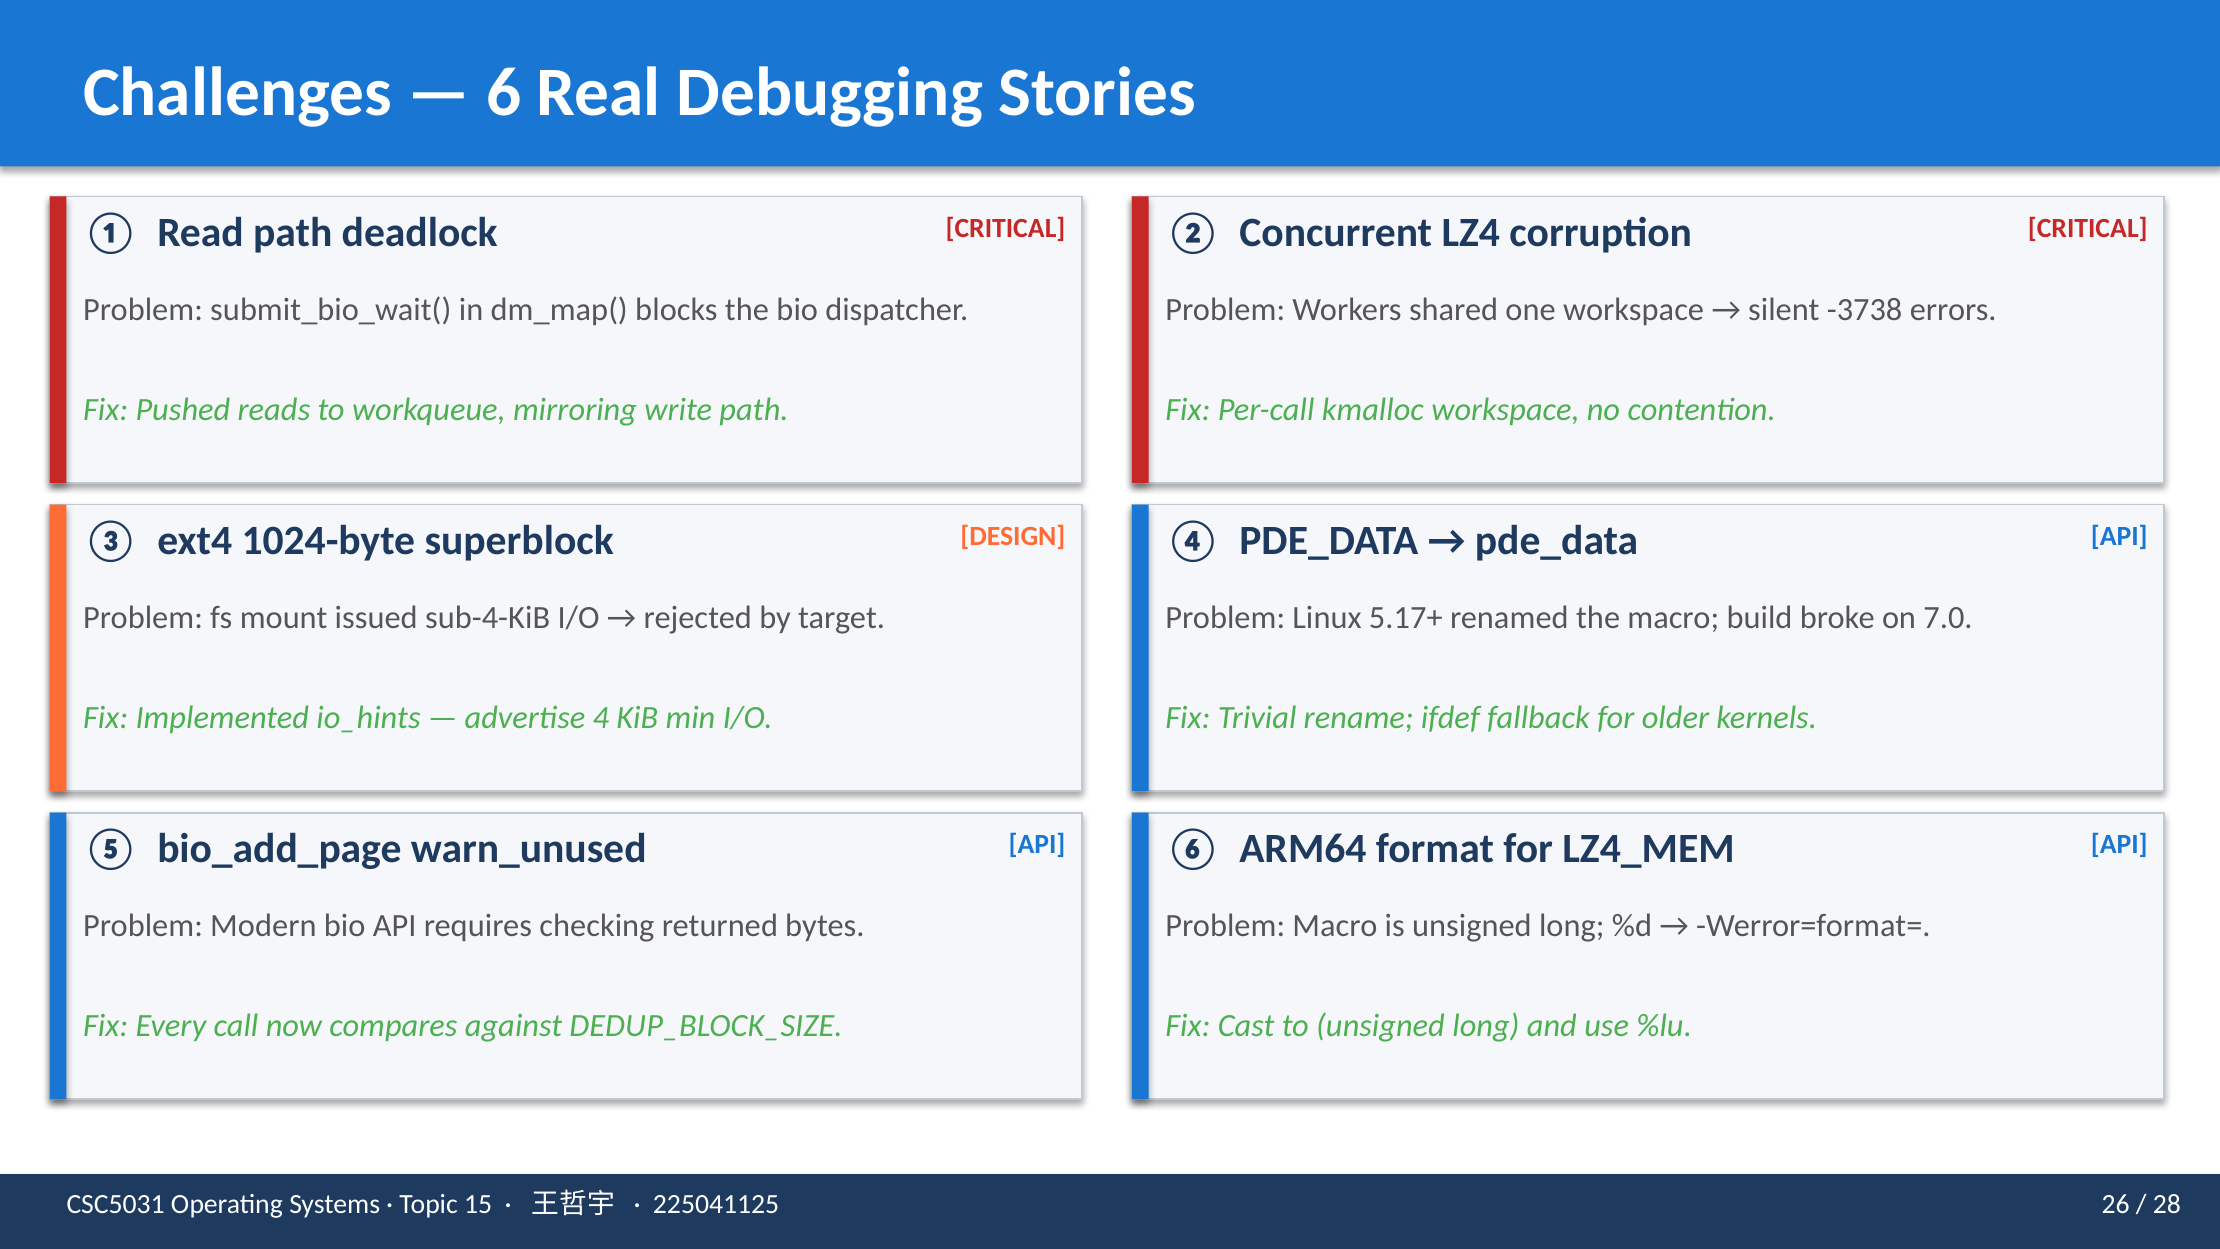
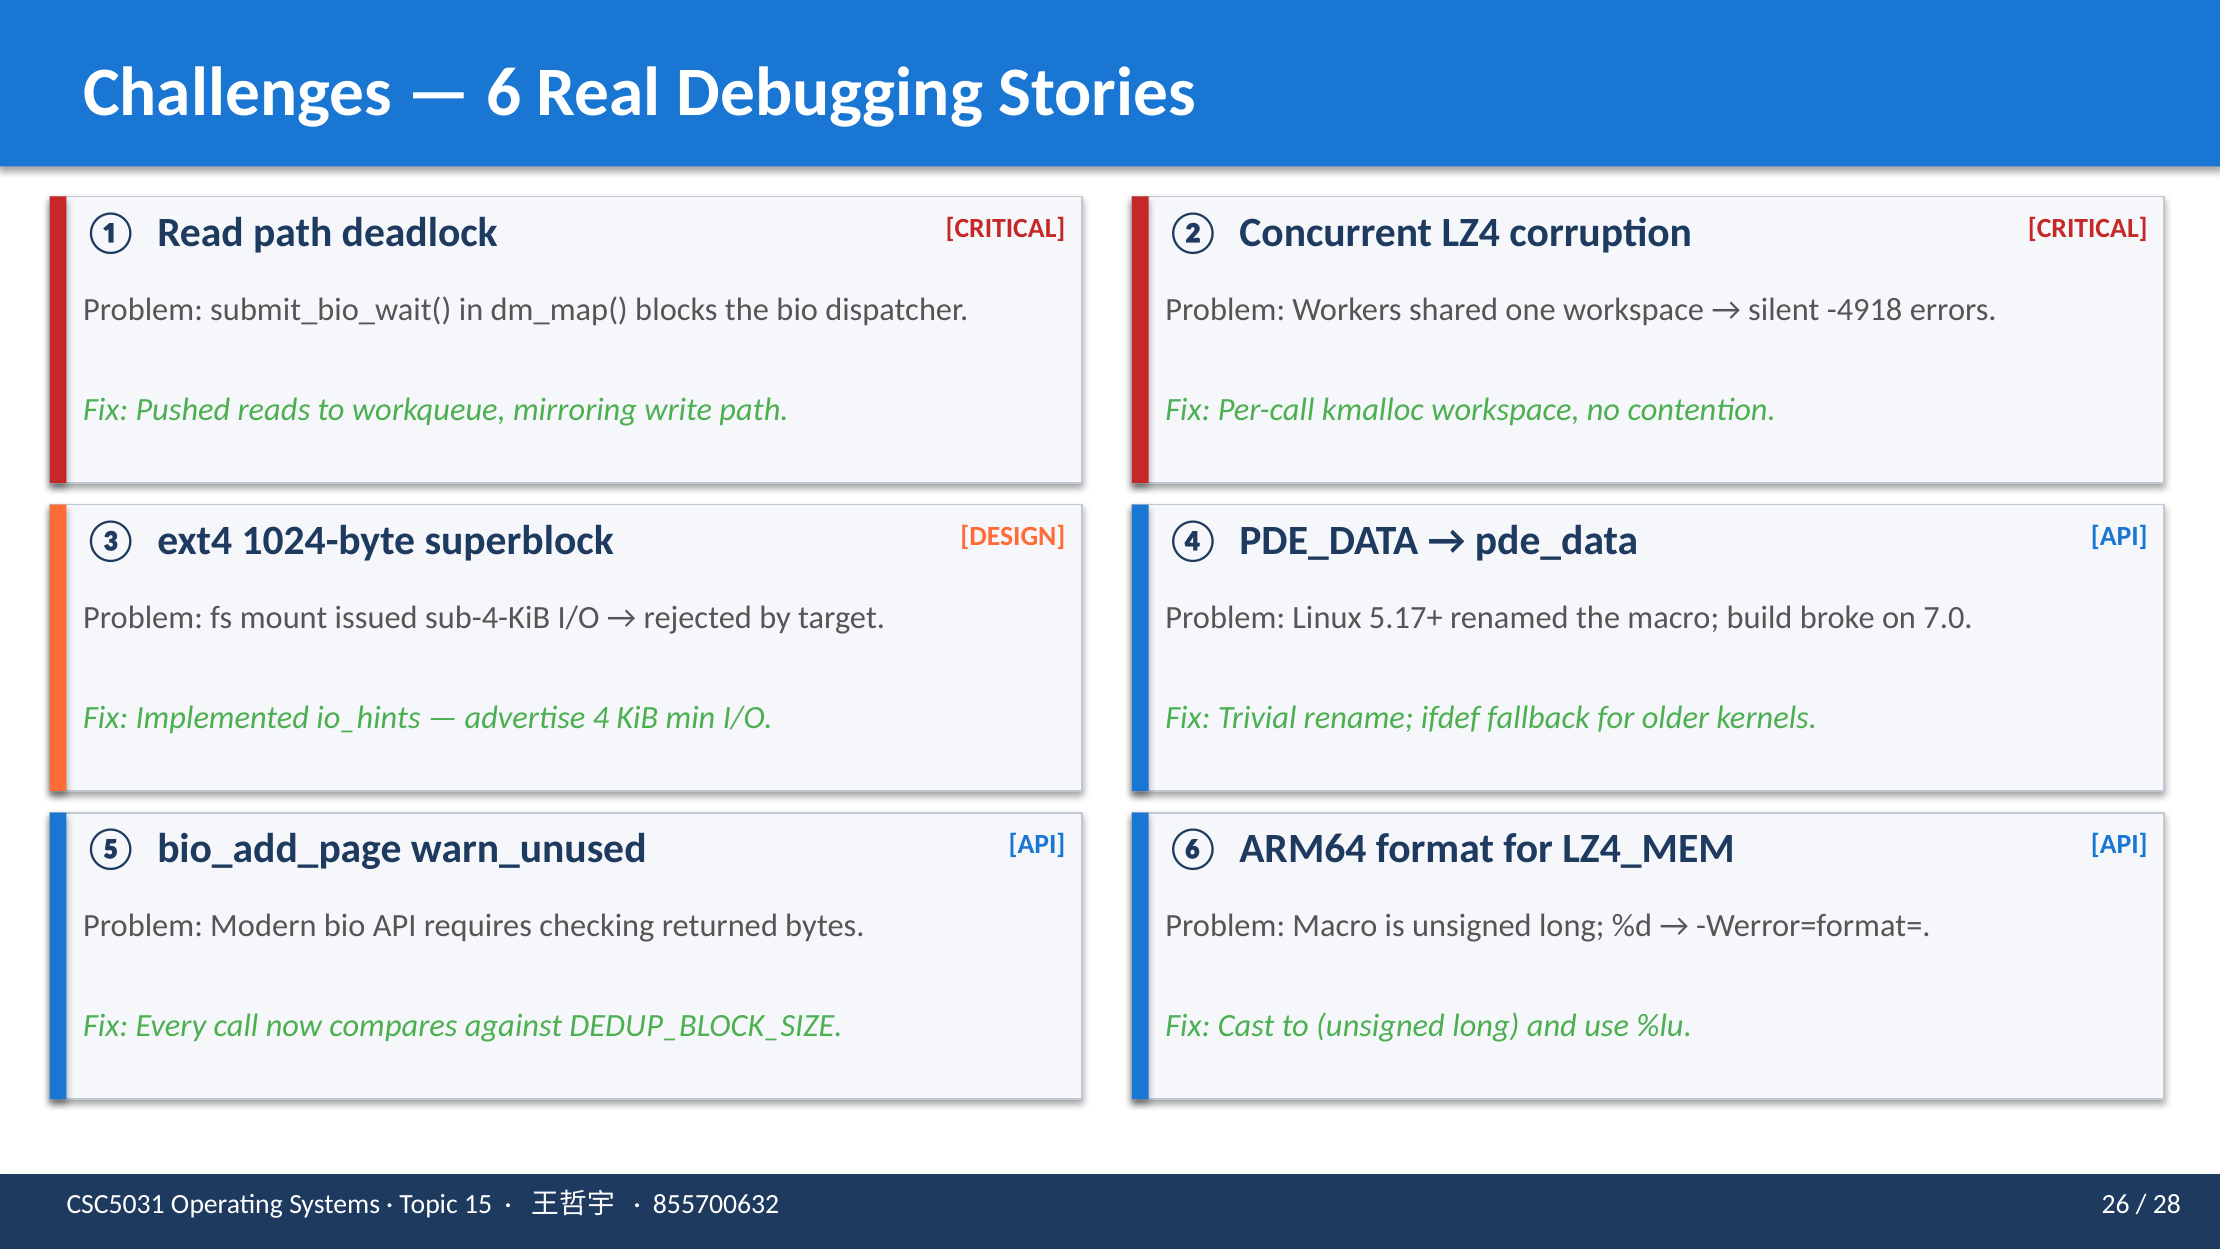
-3738: -3738 -> -4918
225041125: 225041125 -> 855700632
